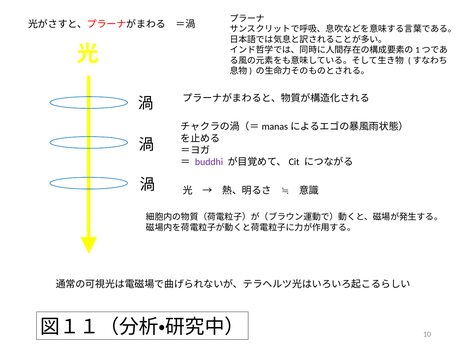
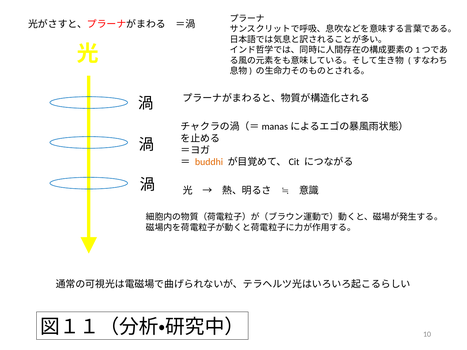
buddhi colour: purple -> orange
